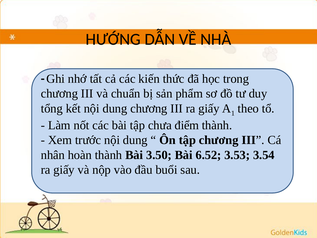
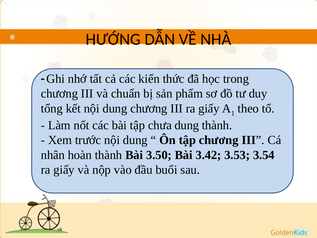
chưa điểm: điểm -> dung
6.52: 6.52 -> 3.42
